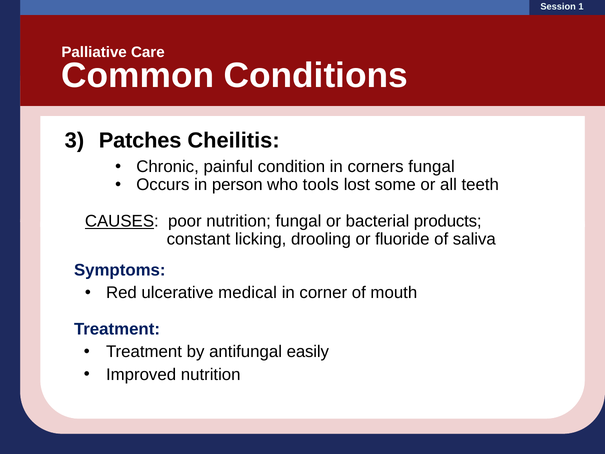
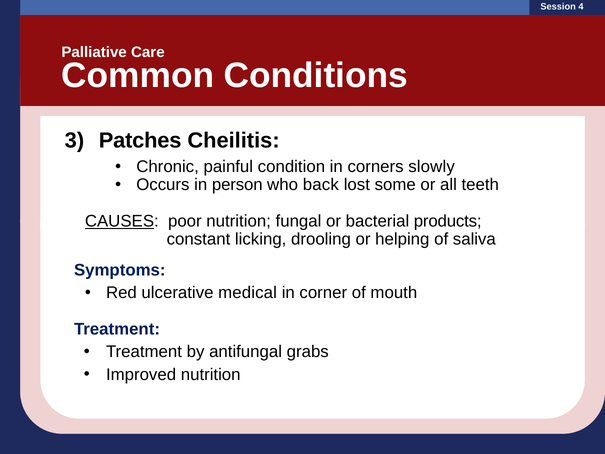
1: 1 -> 4
corners fungal: fungal -> slowly
tools: tools -> back
fluoride: fluoride -> helping
easily: easily -> grabs
